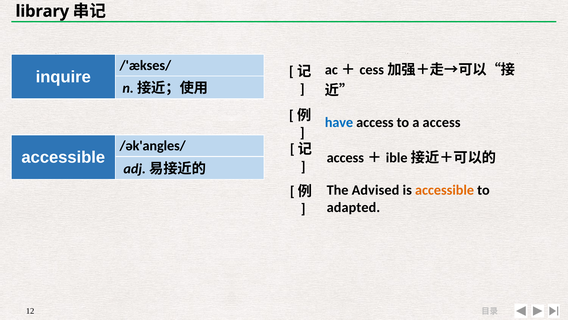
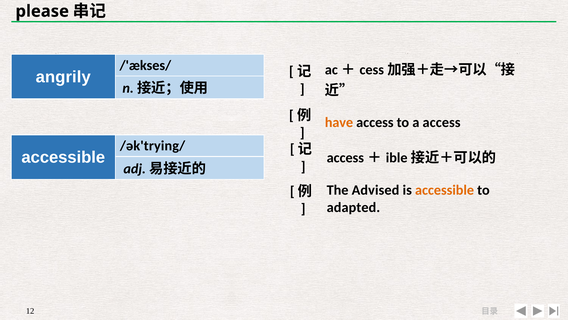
library: library -> please
inquire: inquire -> angrily
have colour: blue -> orange
/ək'angles/: /ək'angles/ -> /ək'trying/
